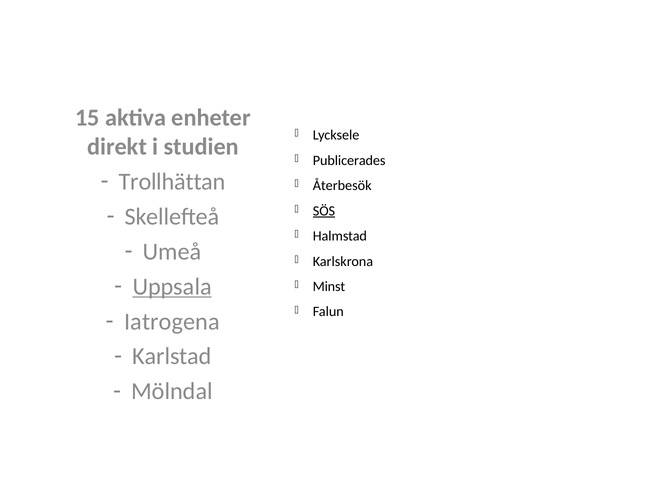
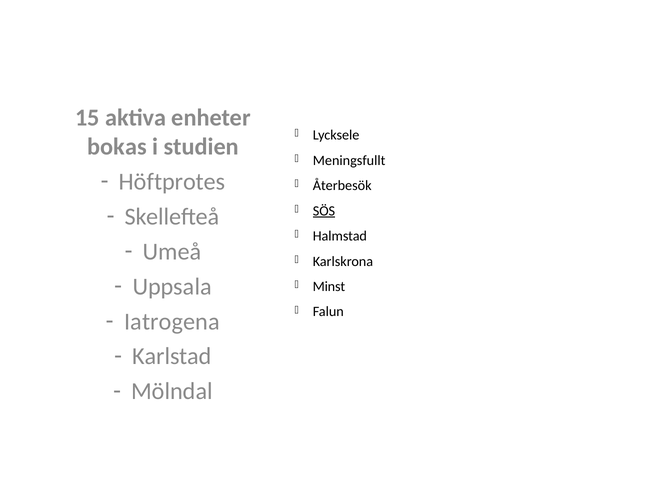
direkt: direkt -> bokas
Publicerades: Publicerades -> Meningsfullt
Trollhättan: Trollhättan -> Höftprotes
Uppsala underline: present -> none
